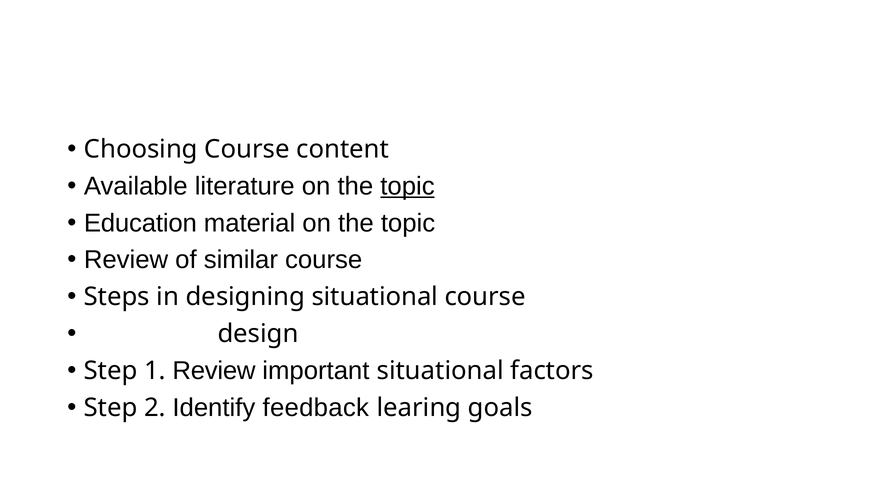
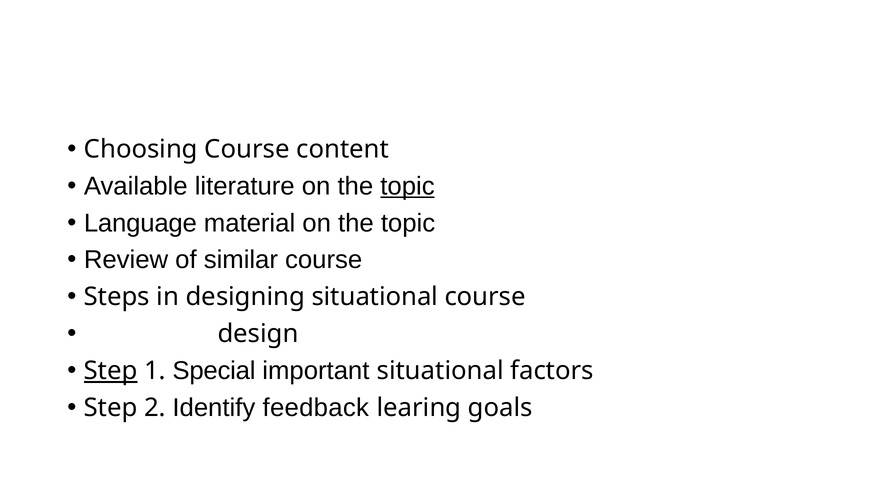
Education: Education -> Language
Step at (111, 371) underline: none -> present
1 Review: Review -> Special
